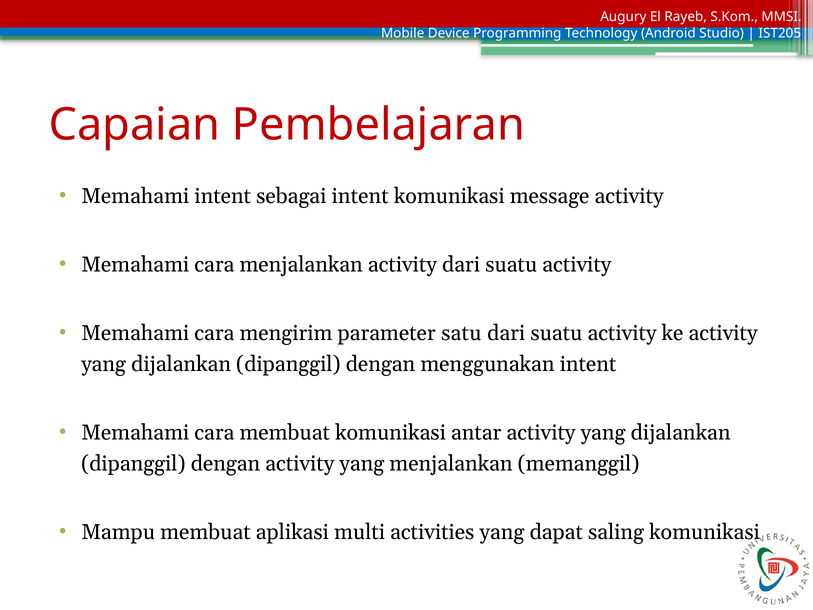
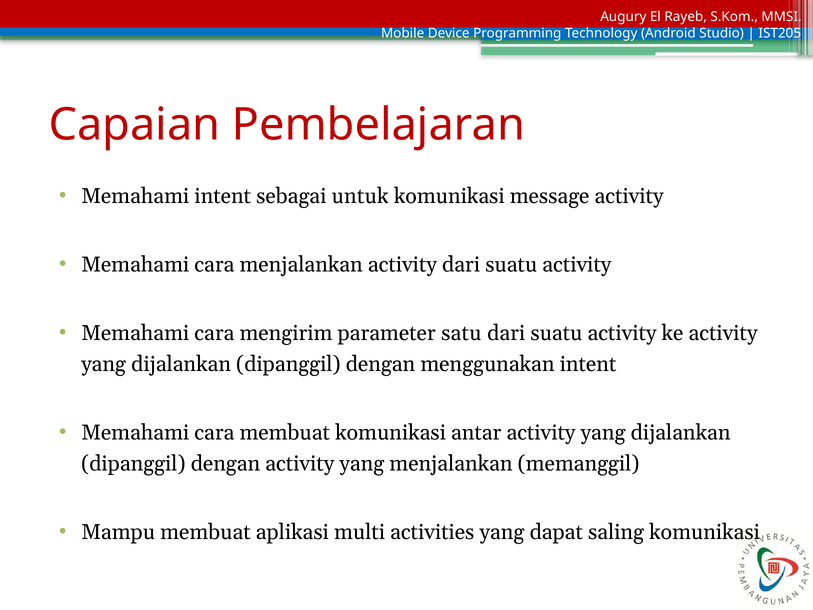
sebagai intent: intent -> untuk
